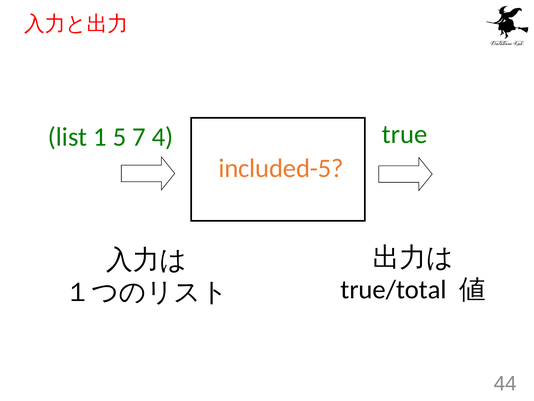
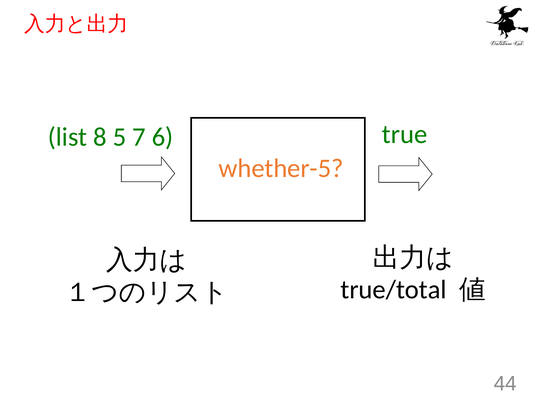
1: 1 -> 8
4: 4 -> 6
included-5: included-5 -> whether-5
